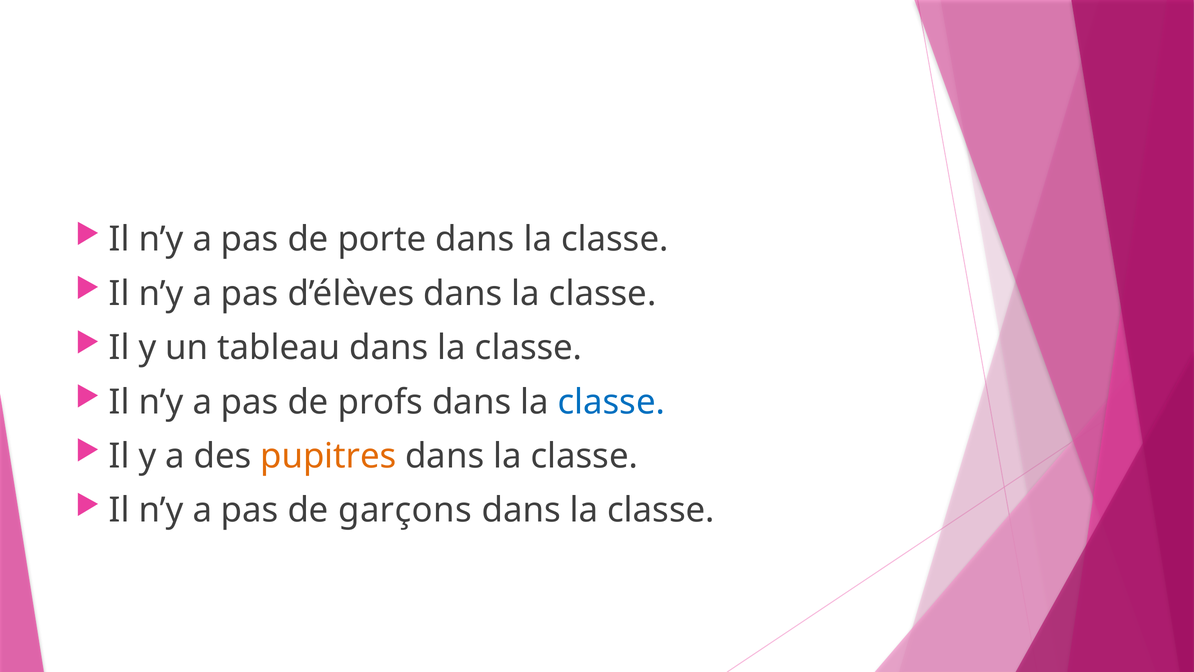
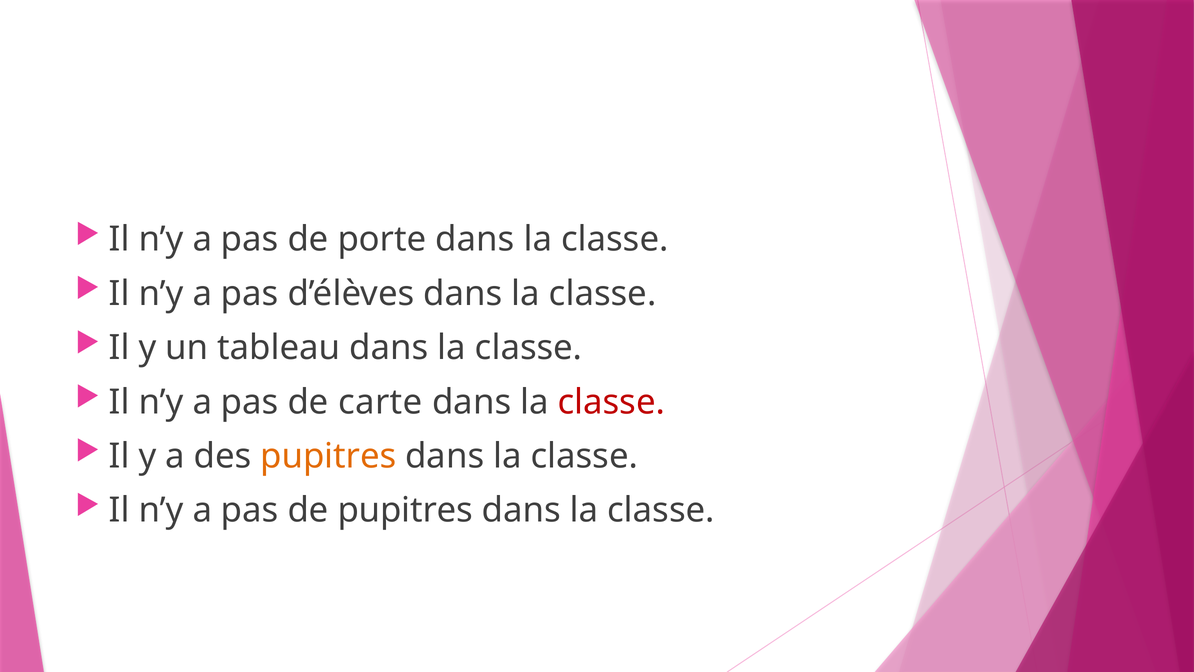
profs: profs -> carte
classe at (611, 402) colour: blue -> red
de garçons: garçons -> pupitres
